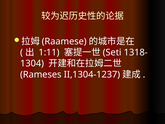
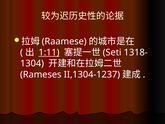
1:11 underline: none -> present
